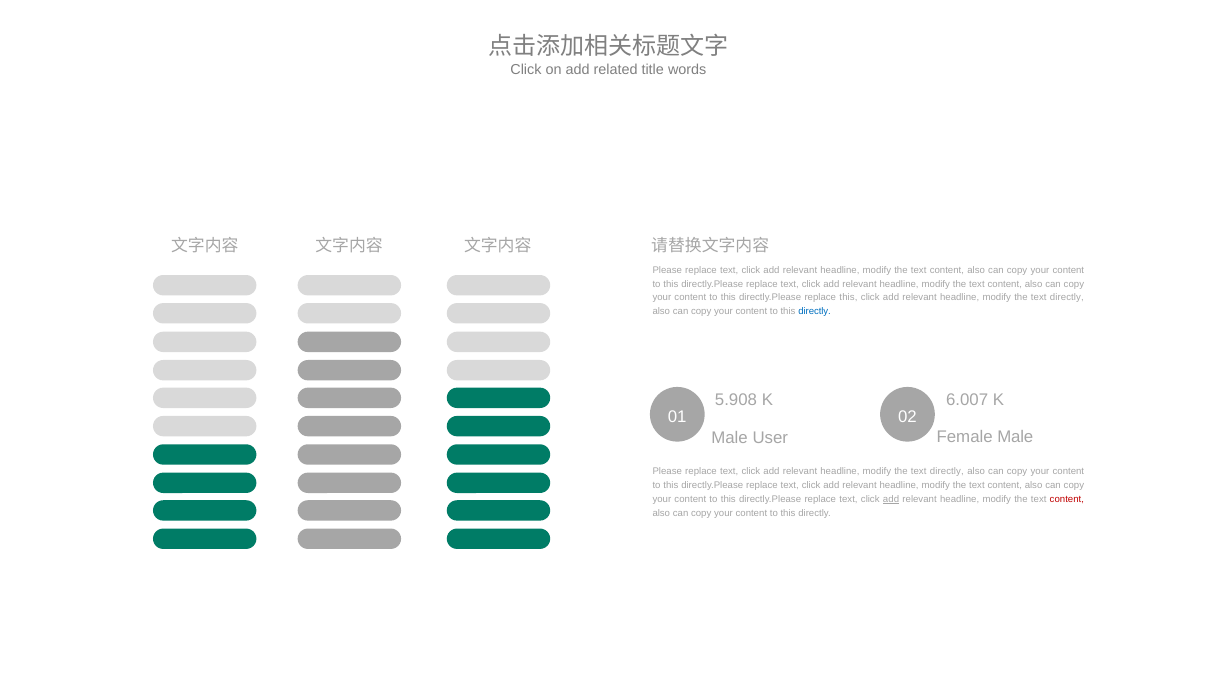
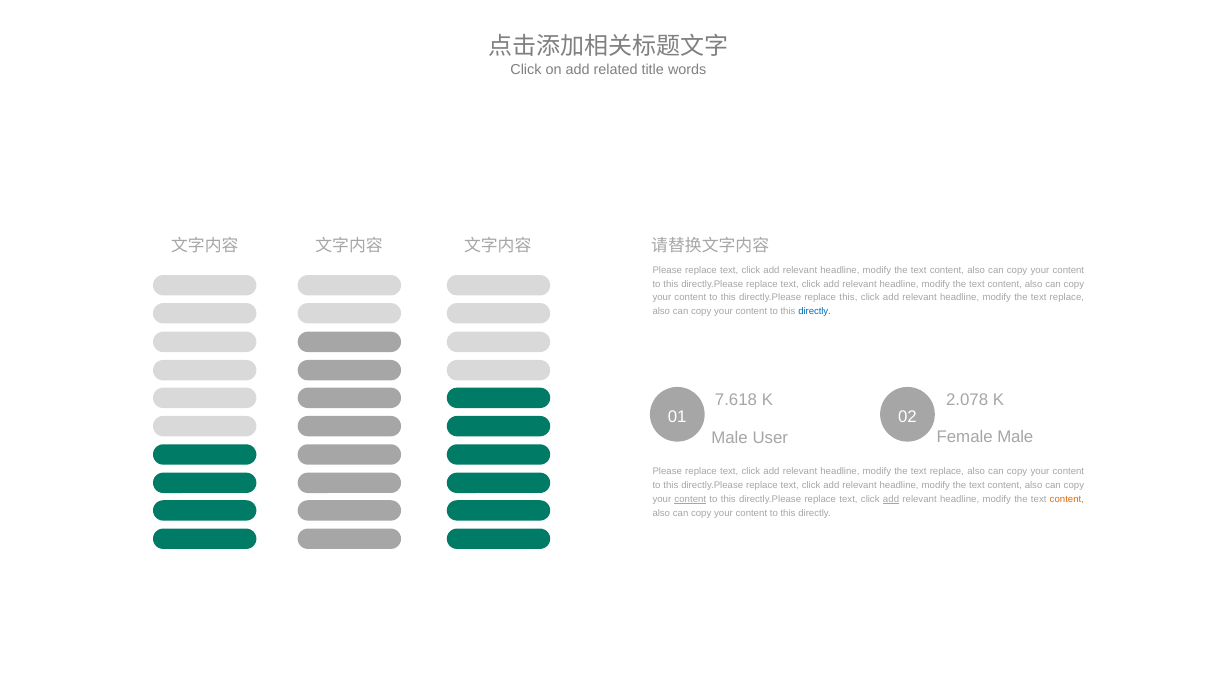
directly at (1067, 298): directly -> replace
5.908: 5.908 -> 7.618
6.007: 6.007 -> 2.078
directly at (947, 472): directly -> replace
content at (690, 500) underline: none -> present
content at (1067, 500) colour: red -> orange
